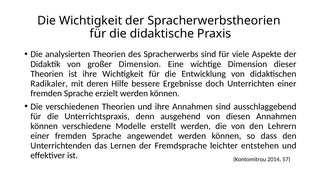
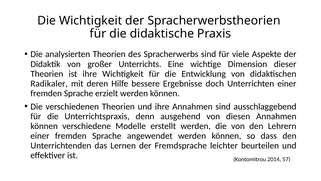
großer Dimension: Dimension -> Unterrichts
entstehen: entstehen -> beurteilen
